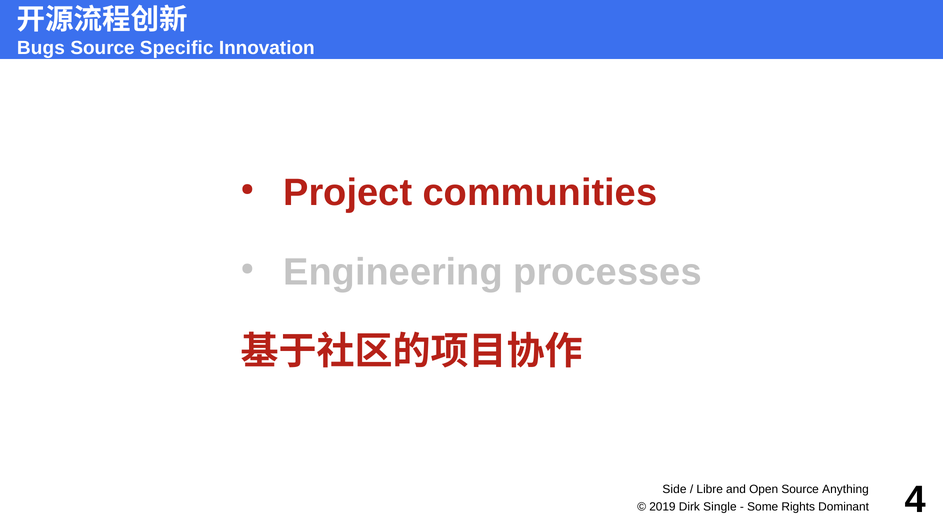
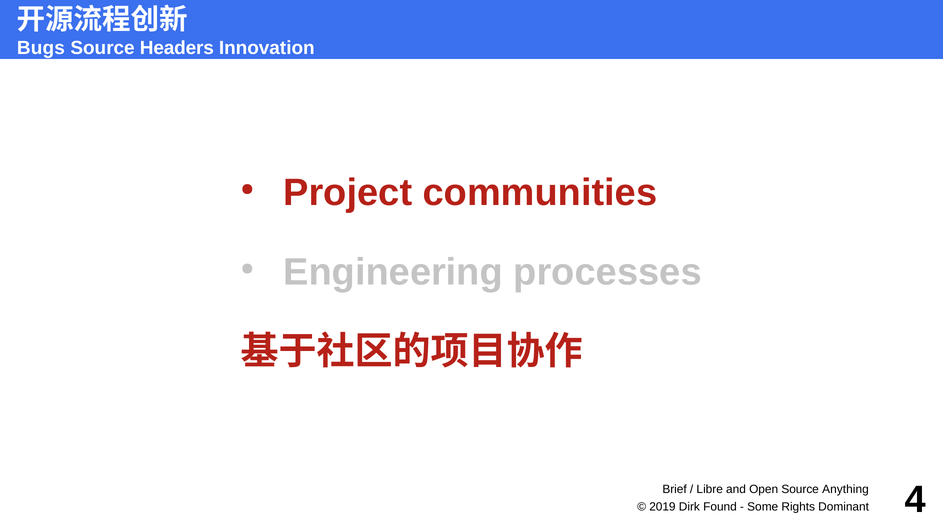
Specific: Specific -> Headers
Side: Side -> Brief
Single: Single -> Found
